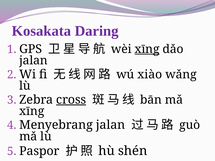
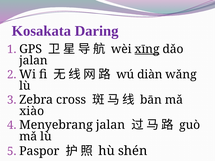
xiào: xiào -> diàn
cross underline: present -> none
xīng at (32, 111): xīng -> xiào
